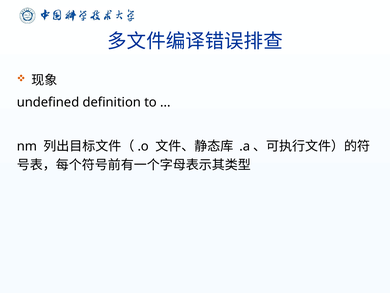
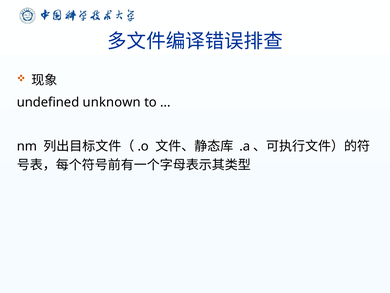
definition: definition -> unknown
